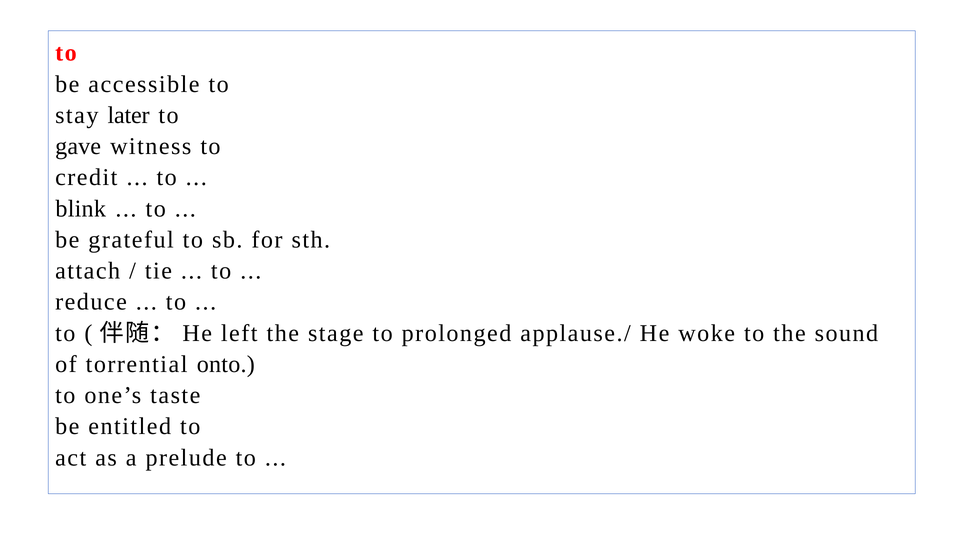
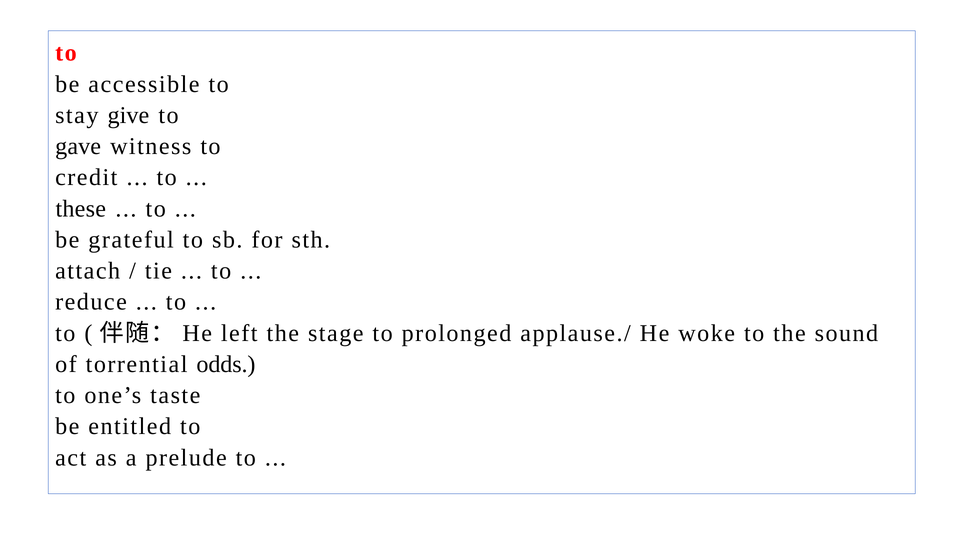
later: later -> give
blink: blink -> these
onto: onto -> odds
